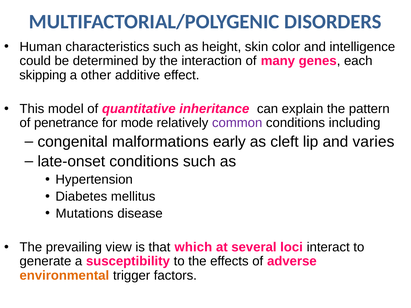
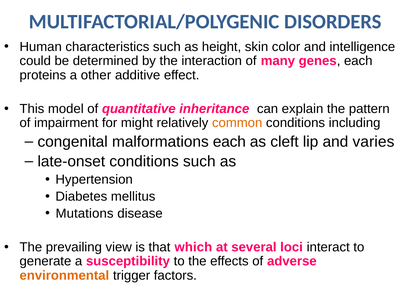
skipping: skipping -> proteins
penetrance: penetrance -> impairment
mode: mode -> might
common colour: purple -> orange
malformations early: early -> each
